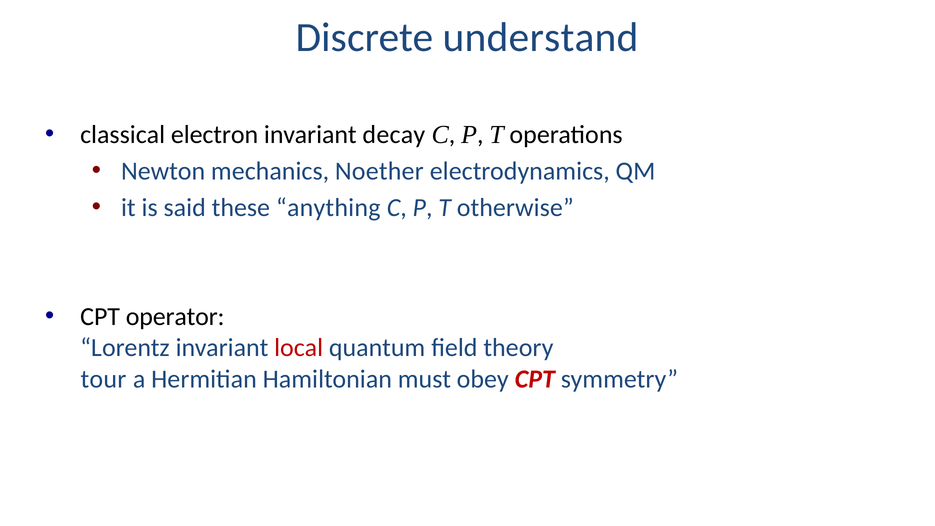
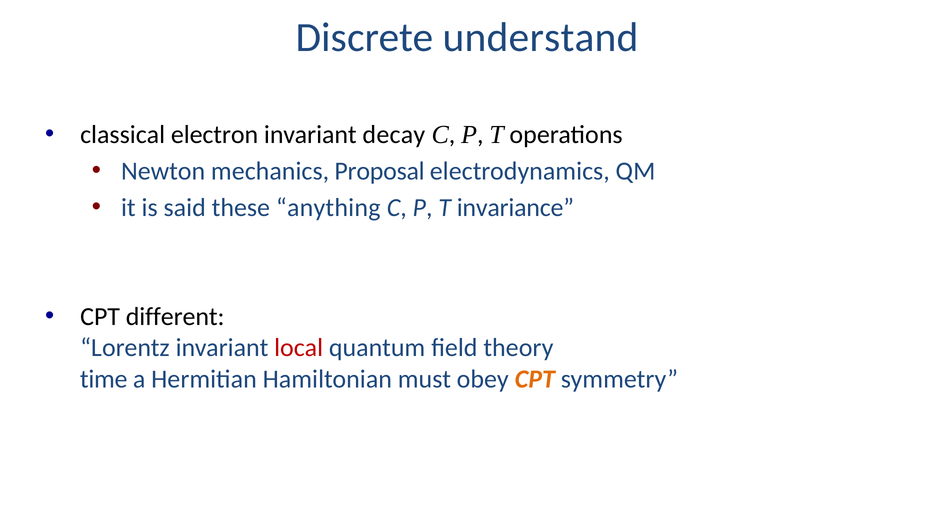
Noether: Noether -> Proposal
otherwise: otherwise -> invariance
operator: operator -> different
tour: tour -> time
CPT at (535, 379) colour: red -> orange
